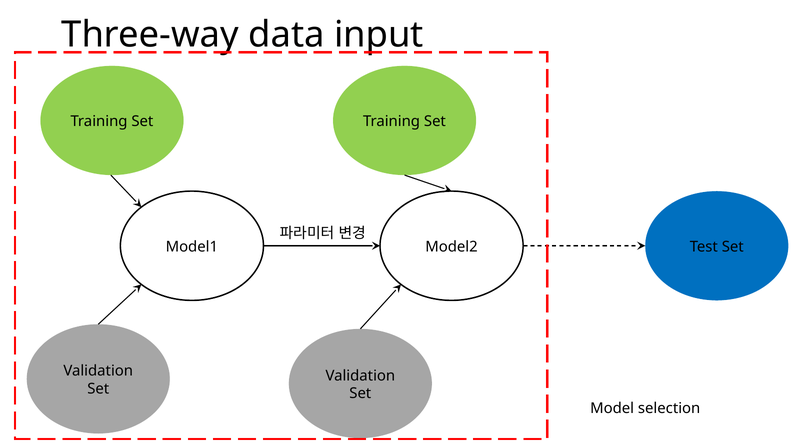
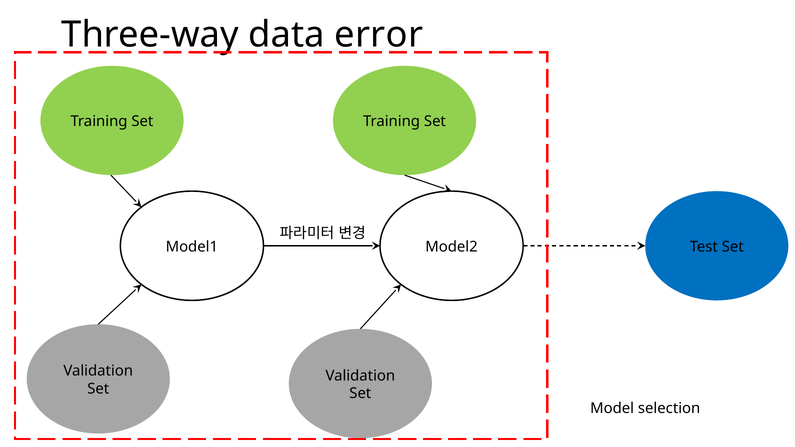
input: input -> error
